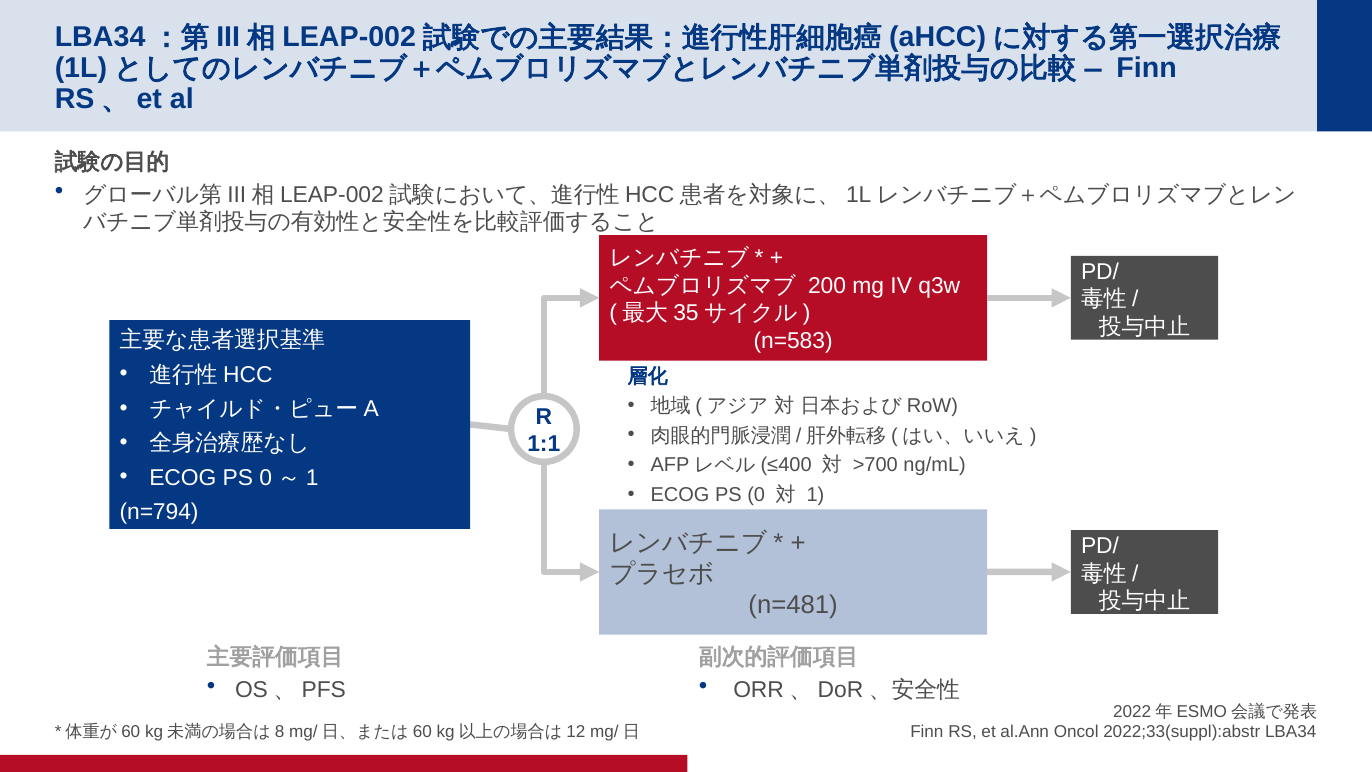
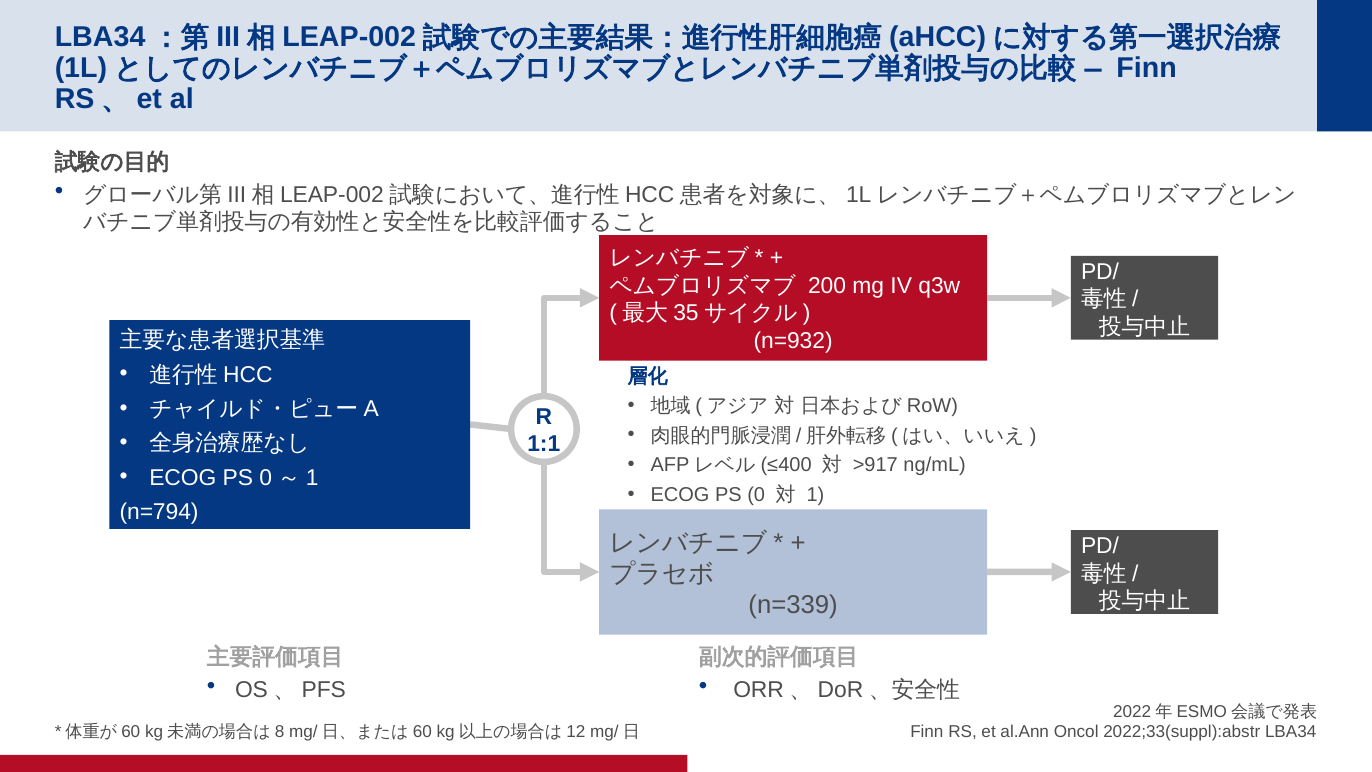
n=583: n=583 -> n=932
>700: >700 -> >917
n=481: n=481 -> n=339
